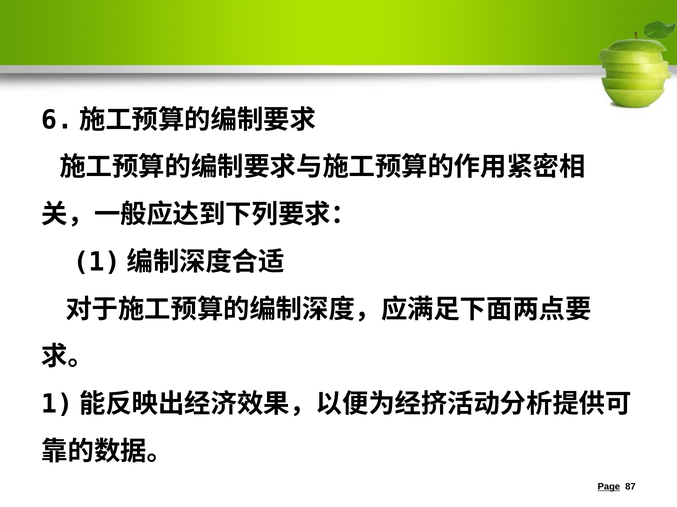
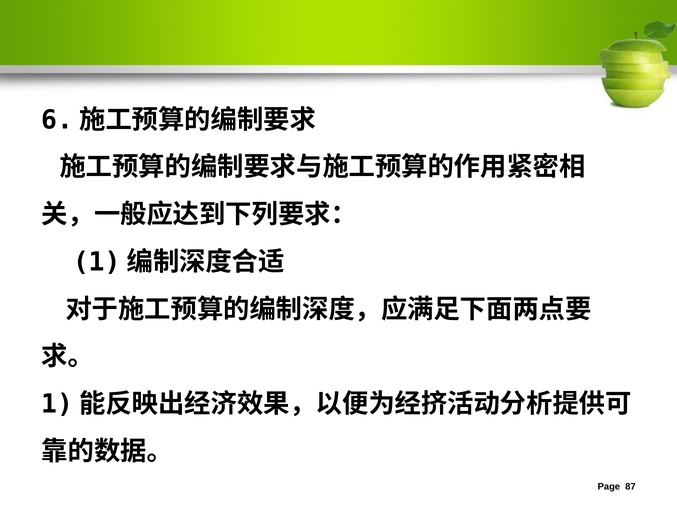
Page underline: present -> none
